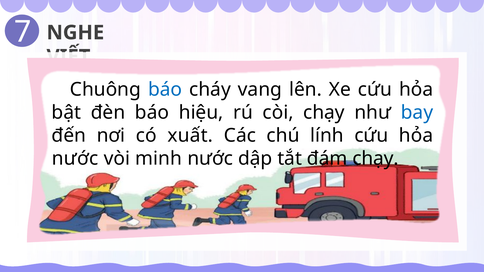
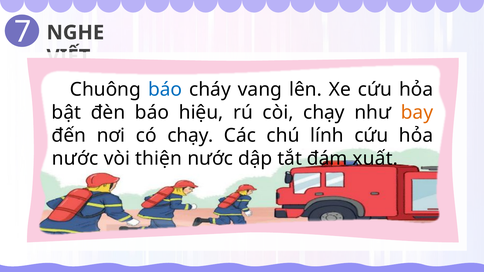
bay colour: blue -> orange
có xuất: xuất -> chạy
minh: minh -> thiện
đám chạy: chạy -> xuất
